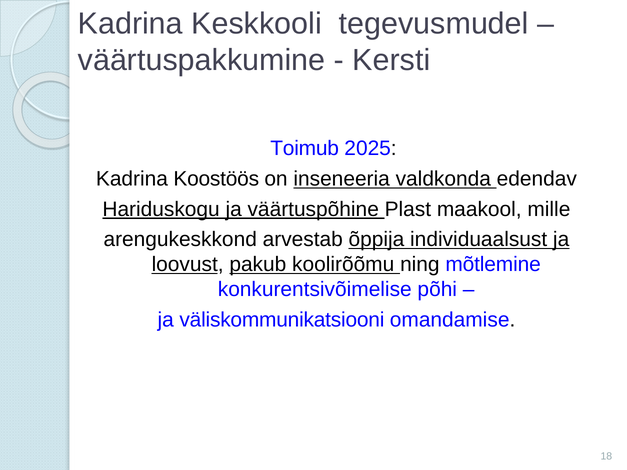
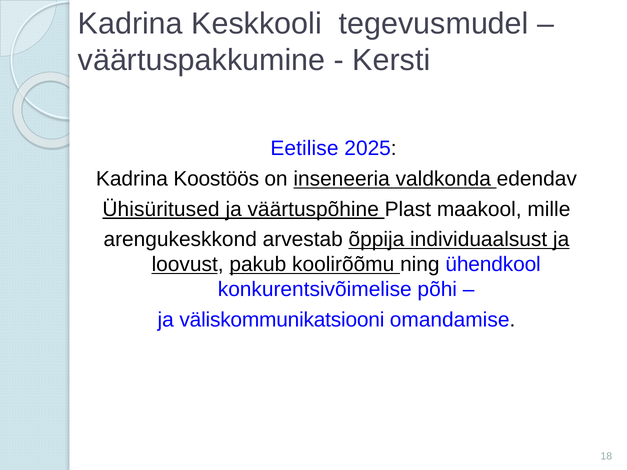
Toimub: Toimub -> Eetilise
Hariduskogu: Hariduskogu -> Ühisüritused
mõtlemine: mõtlemine -> ühendkool
